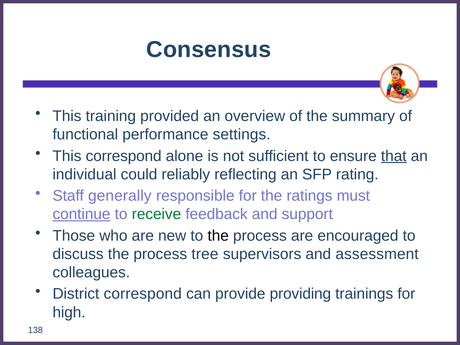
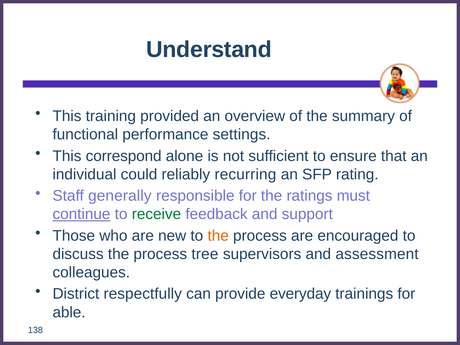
Consensus: Consensus -> Understand
that underline: present -> none
reflecting: reflecting -> recurring
the at (218, 236) colour: black -> orange
District correspond: correspond -> respectfully
providing: providing -> everyday
high: high -> able
